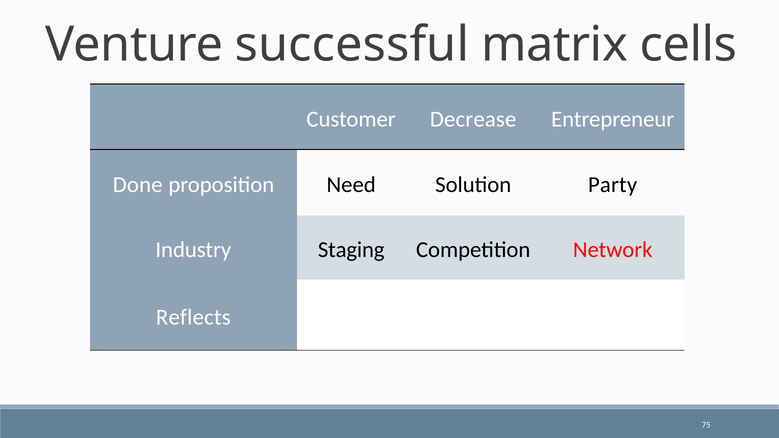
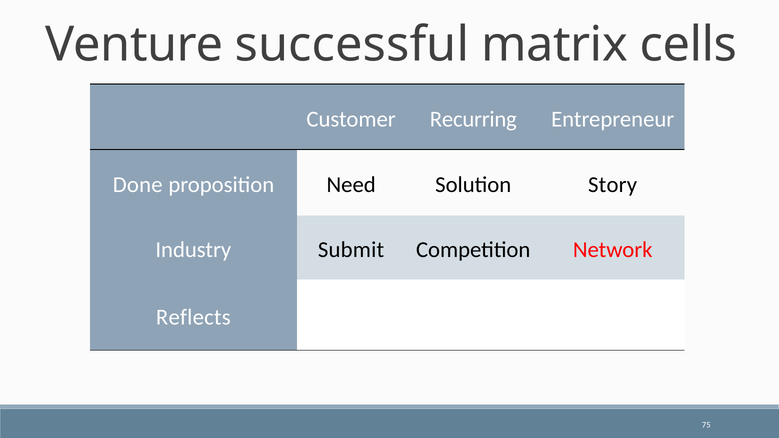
Decrease: Decrease -> Recurring
Party: Party -> Story
Staging: Staging -> Submit
